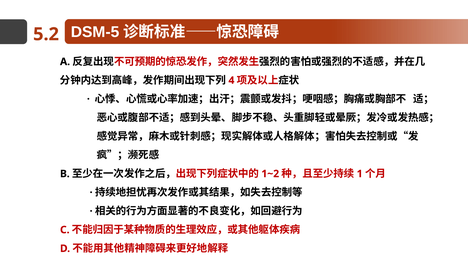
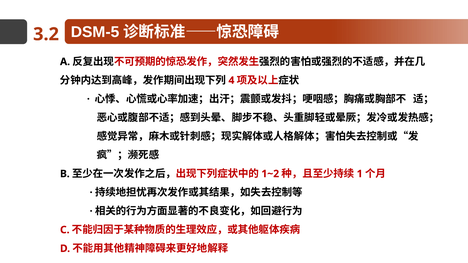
5.2: 5.2 -> 3.2
